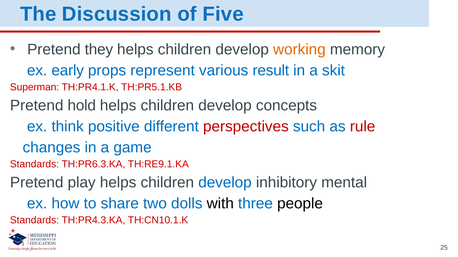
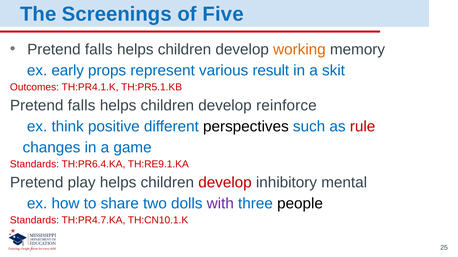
Discussion: Discussion -> Screenings
they at (99, 50): they -> falls
Superman: Superman -> Outcomes
hold at (82, 106): hold -> falls
concepts: concepts -> reinforce
perspectives colour: red -> black
TH:PR6.3.KA: TH:PR6.3.KA -> TH:PR6.4.KA
develop at (225, 183) colour: blue -> red
with colour: black -> purple
TH:PR4.3.KA: TH:PR4.3.KA -> TH:PR4.7.KA
